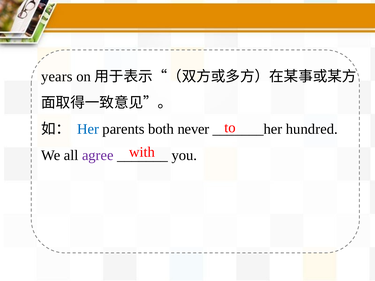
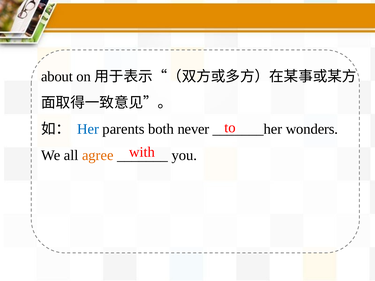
years: years -> about
hundred: hundred -> wonders
agree colour: purple -> orange
